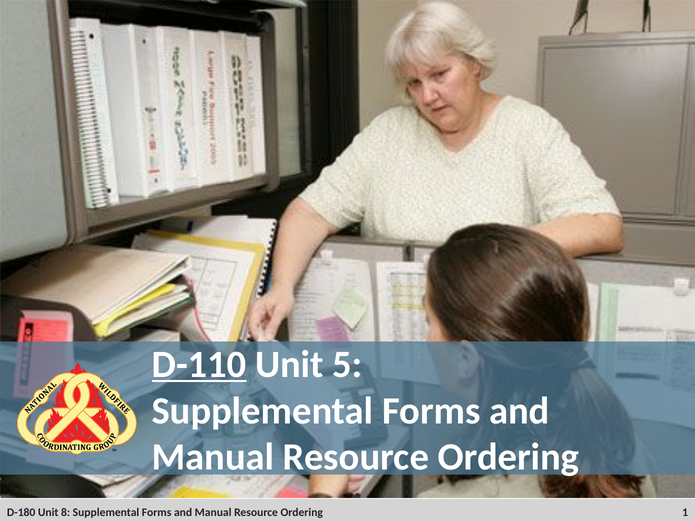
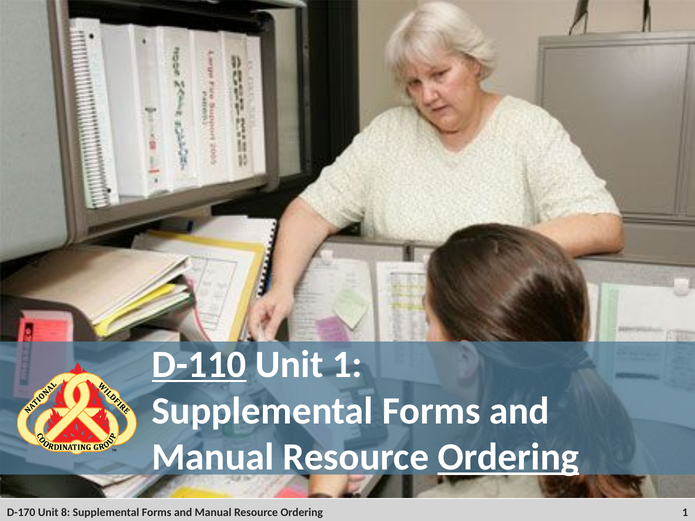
Unit 5: 5 -> 1
Ordering at (508, 457) underline: none -> present
D-180: D-180 -> D-170
